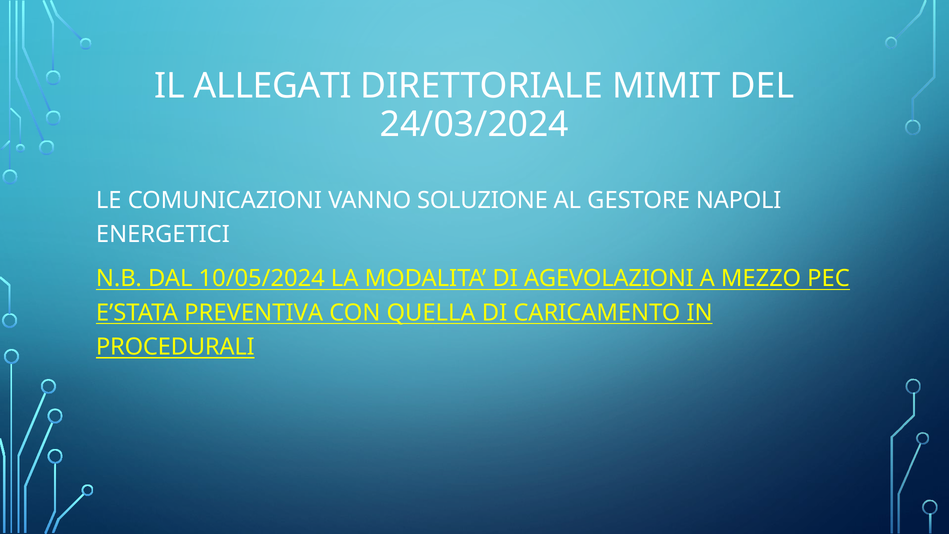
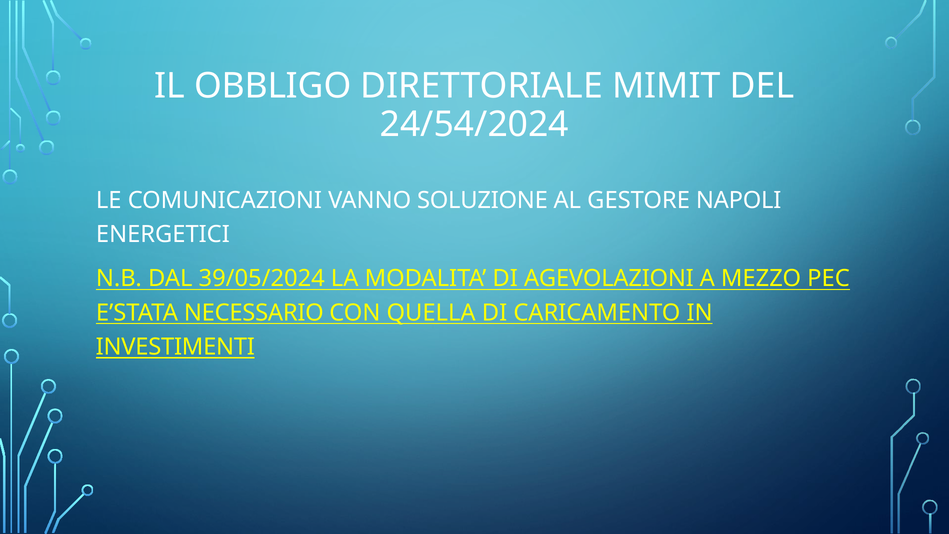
ALLEGATI: ALLEGATI -> OBBLIGO
24/03/2024: 24/03/2024 -> 24/54/2024
10/05/2024: 10/05/2024 -> 39/05/2024
PREVENTIVA: PREVENTIVA -> NECESSARIO
PROCEDURALI: PROCEDURALI -> INVESTIMENTI
